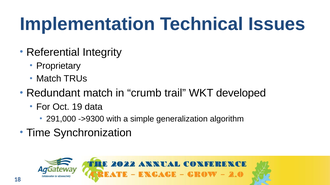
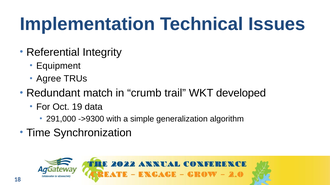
Proprietary: Proprietary -> Equipment
Match at (49, 79): Match -> Agree
